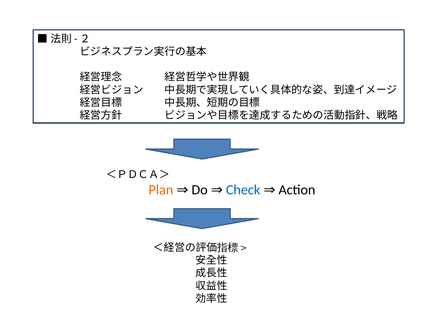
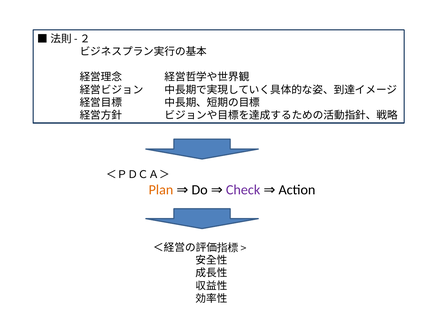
Check colour: blue -> purple
